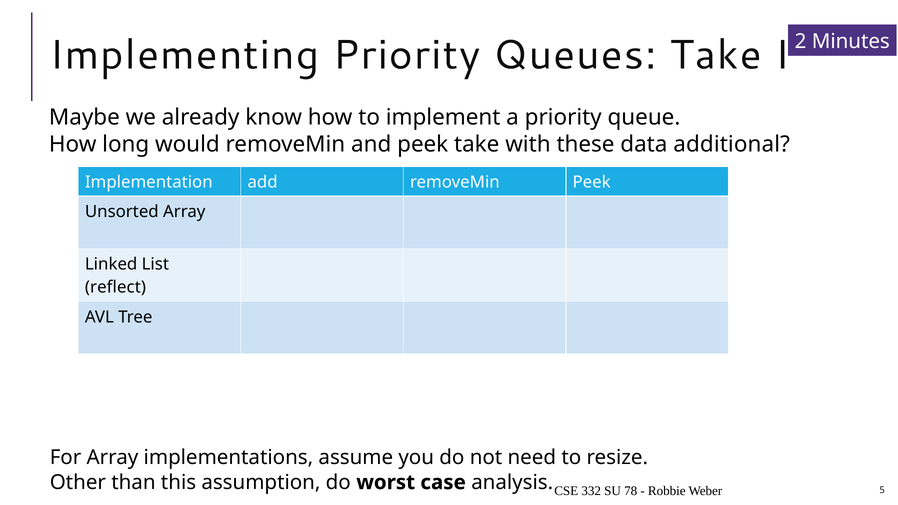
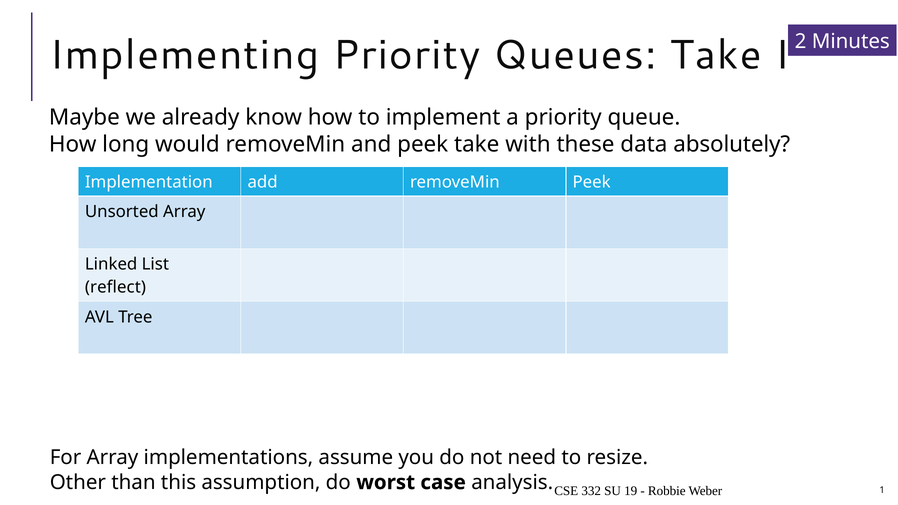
additional: additional -> absolutely
78: 78 -> 19
5: 5 -> 1
